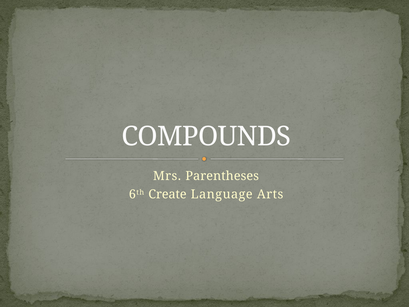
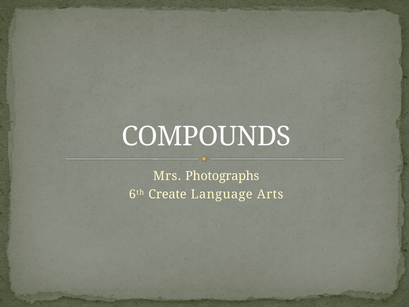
Parentheses: Parentheses -> Photographs
